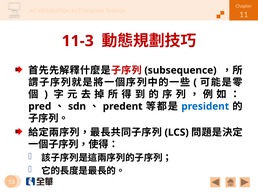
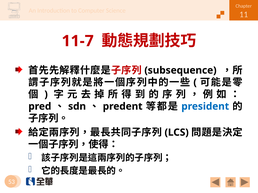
11-3: 11-3 -> 11-7
